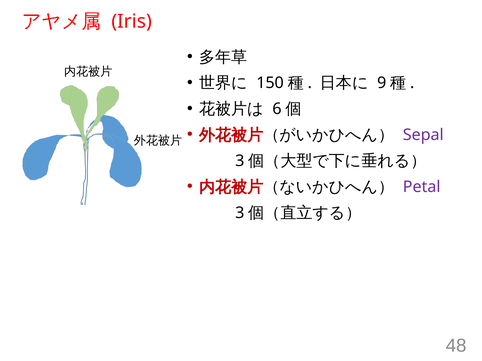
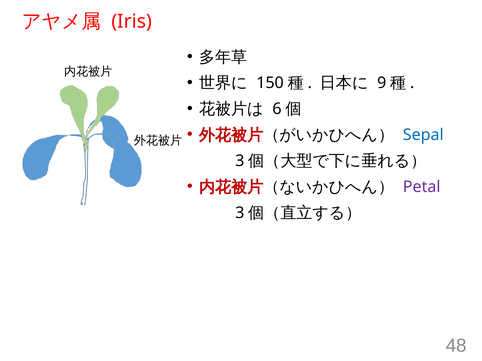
Sepal colour: purple -> blue
